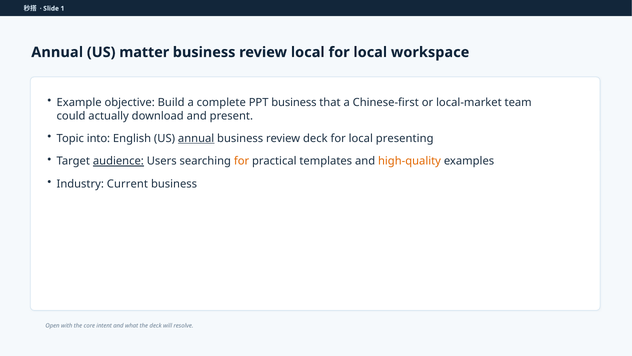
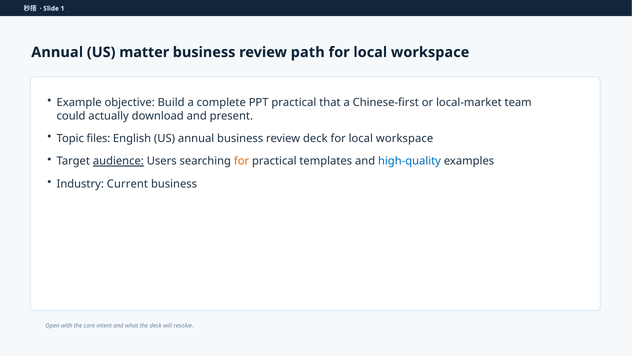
review local: local -> path
PPT business: business -> practical
into: into -> files
annual at (196, 138) underline: present -> none
deck for local presenting: presenting -> workspace
high-quality colour: orange -> blue
